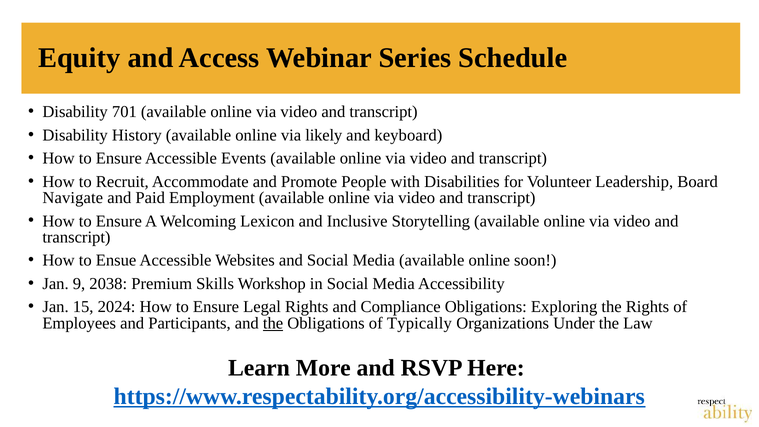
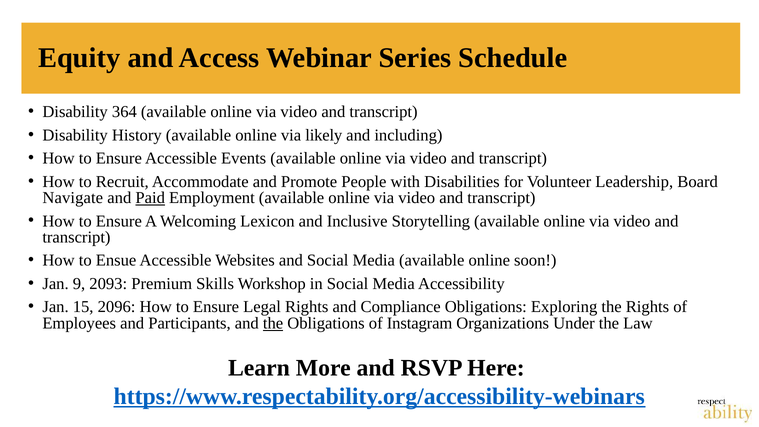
701: 701 -> 364
keyboard: keyboard -> including
Paid underline: none -> present
2038: 2038 -> 2093
2024: 2024 -> 2096
Typically: Typically -> Instagram
